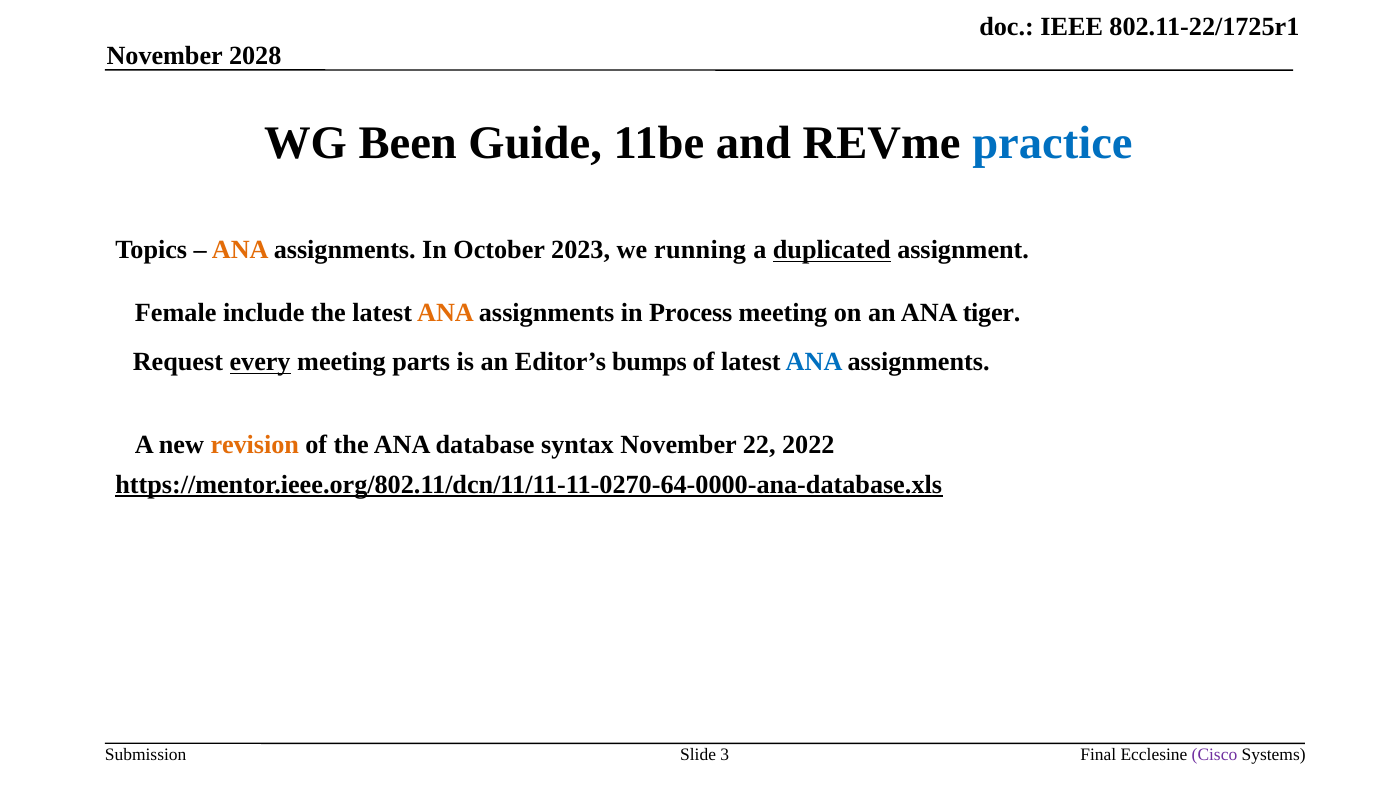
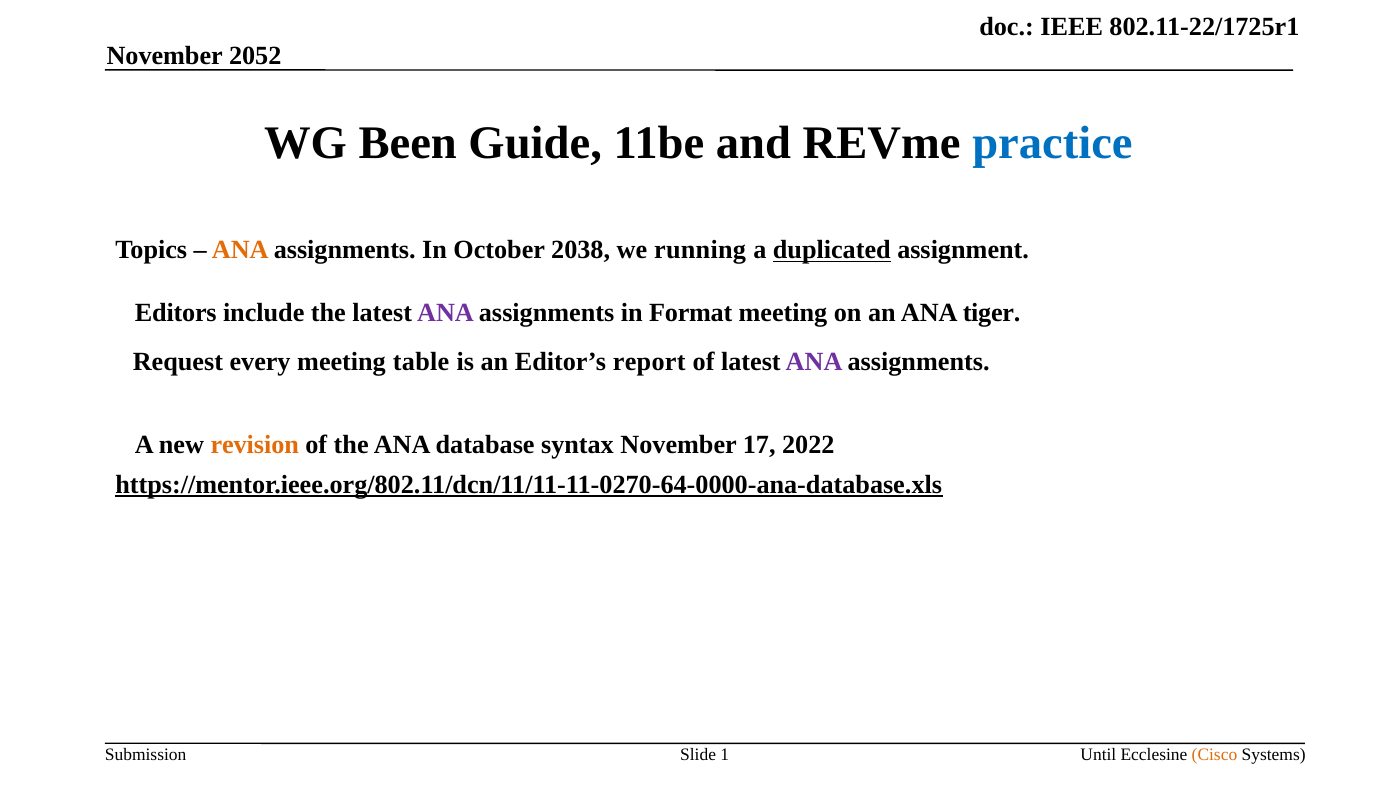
2028: 2028 -> 2052
2023: 2023 -> 2038
Female: Female -> Editors
ANA at (445, 313) colour: orange -> purple
Process: Process -> Format
every underline: present -> none
parts: parts -> table
bumps: bumps -> report
ANA at (814, 362) colour: blue -> purple
22: 22 -> 17
3: 3 -> 1
Final: Final -> Until
Cisco colour: purple -> orange
